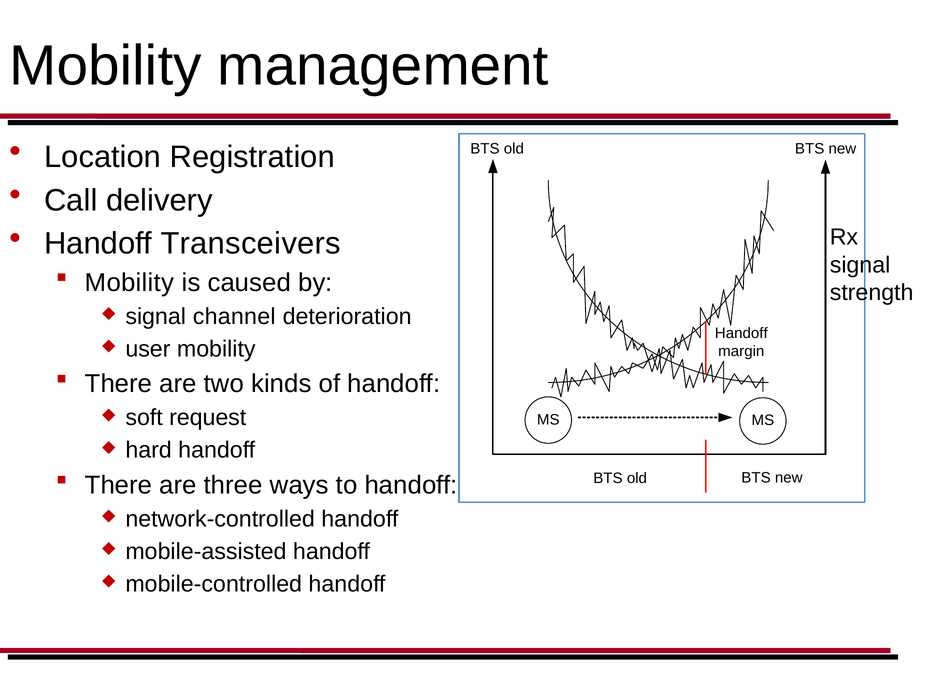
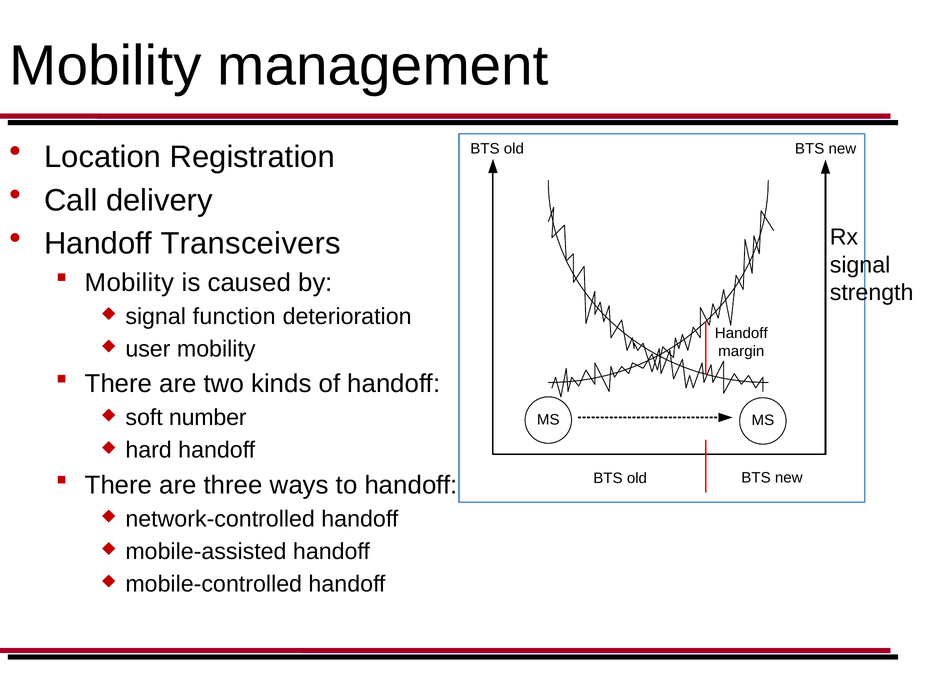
channel: channel -> function
request: request -> number
